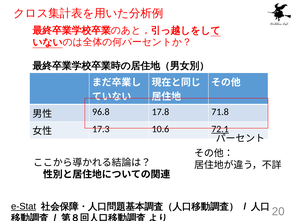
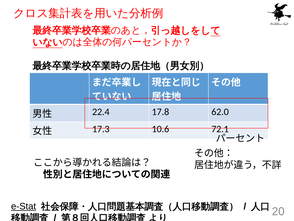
96.8: 96.8 -> 22.4
71.8: 71.8 -> 62.0
72.1 underline: present -> none
